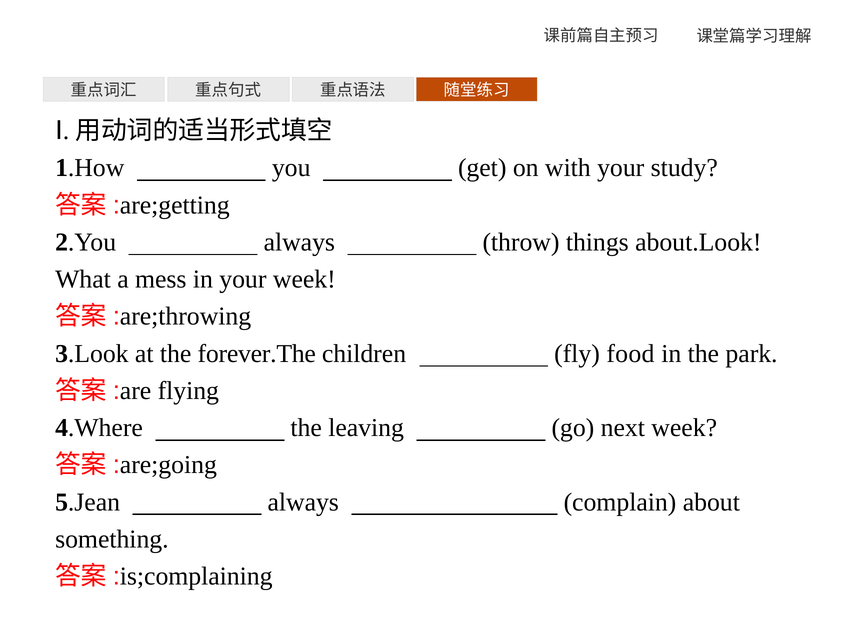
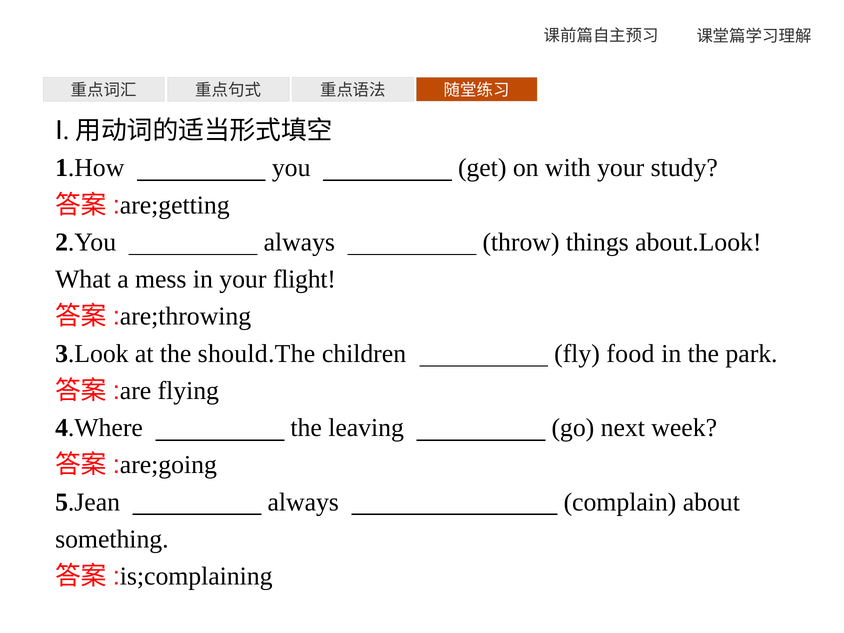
your week: week -> flight
forever.The: forever.The -> should.The
